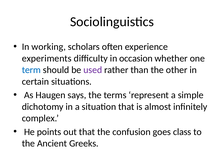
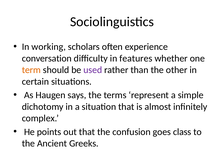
experiments: experiments -> conversation
occasion: occasion -> features
term colour: blue -> orange
